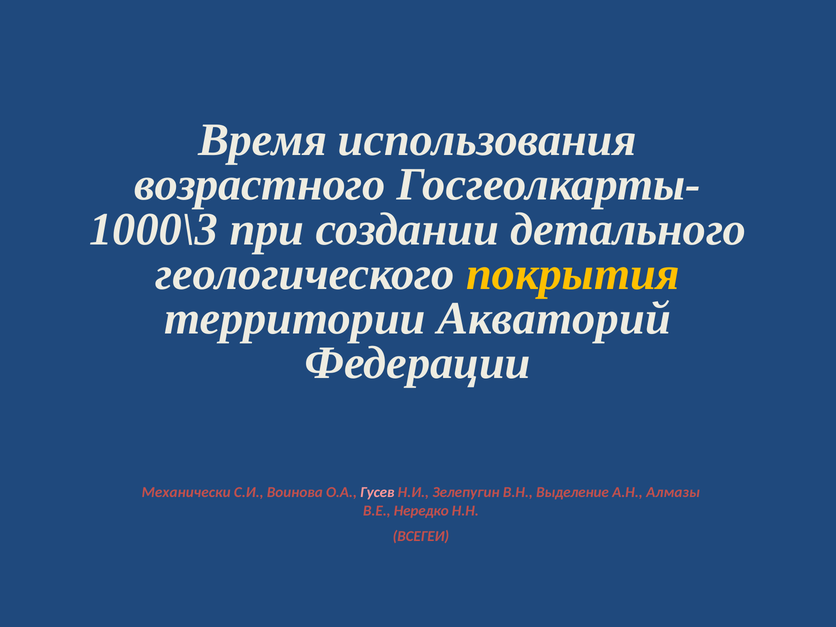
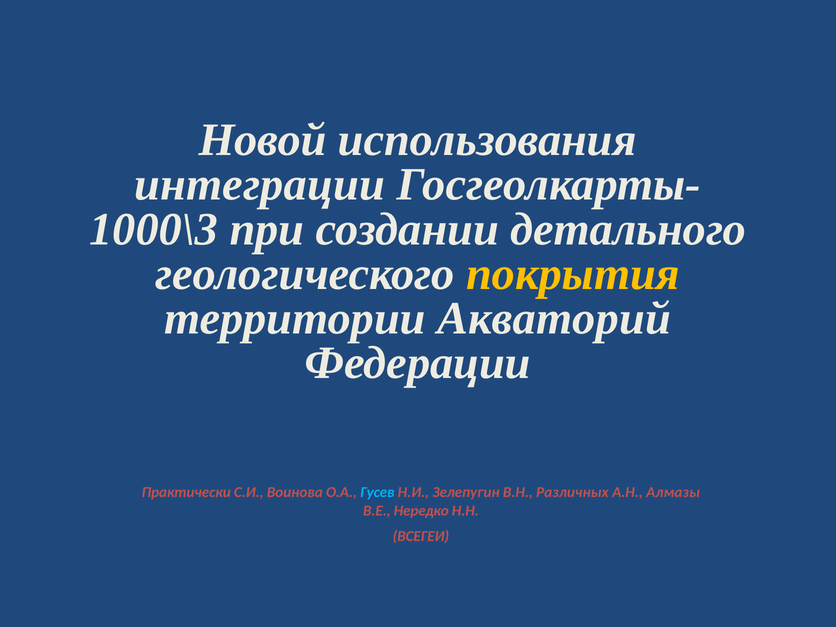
Время: Время -> Новой
возрастного: возрастного -> интеграции
Механически: Механически -> Практически
Гусев colour: pink -> light blue
Выделение: Выделение -> Различных
